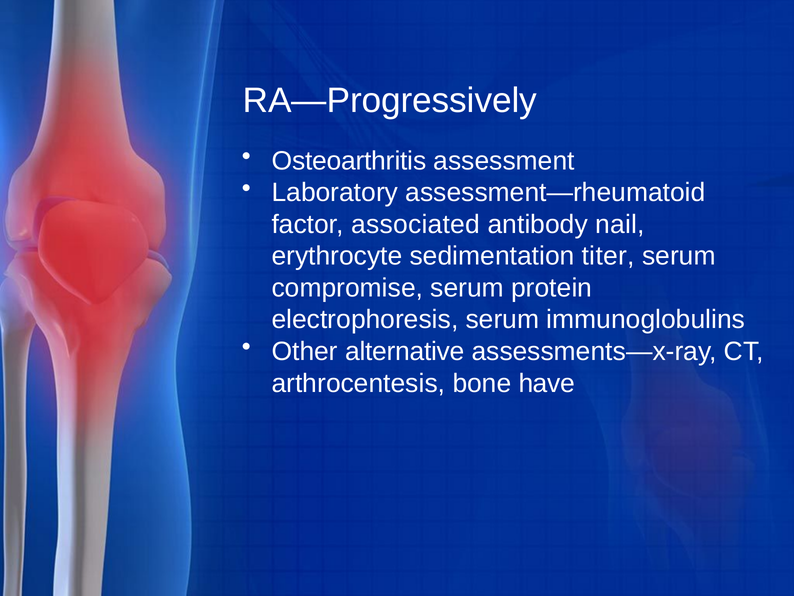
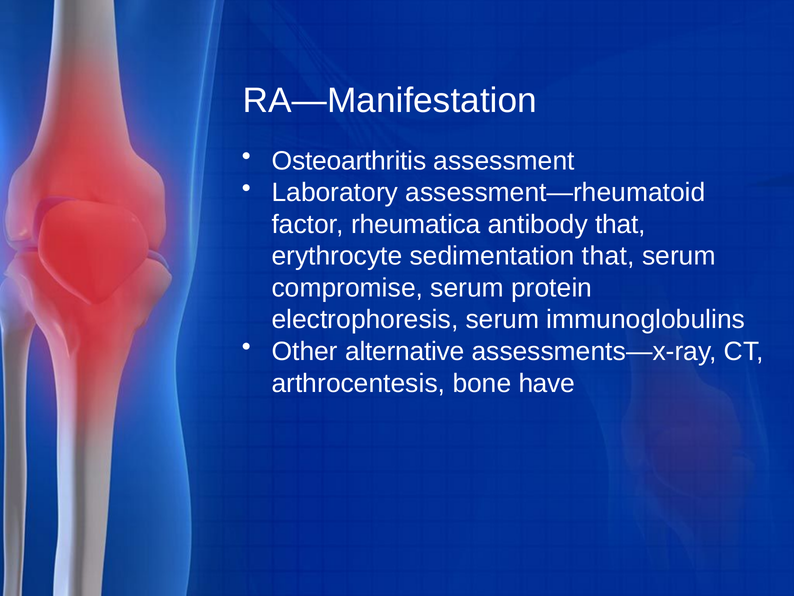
RA—Progressively: RA—Progressively -> RA—Manifestation
associated: associated -> rheumatica
antibody nail: nail -> that
sedimentation titer: titer -> that
